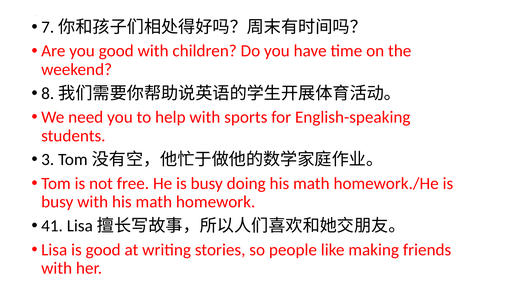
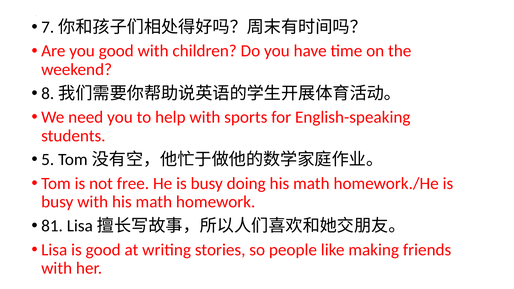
3: 3 -> 5
41: 41 -> 81
